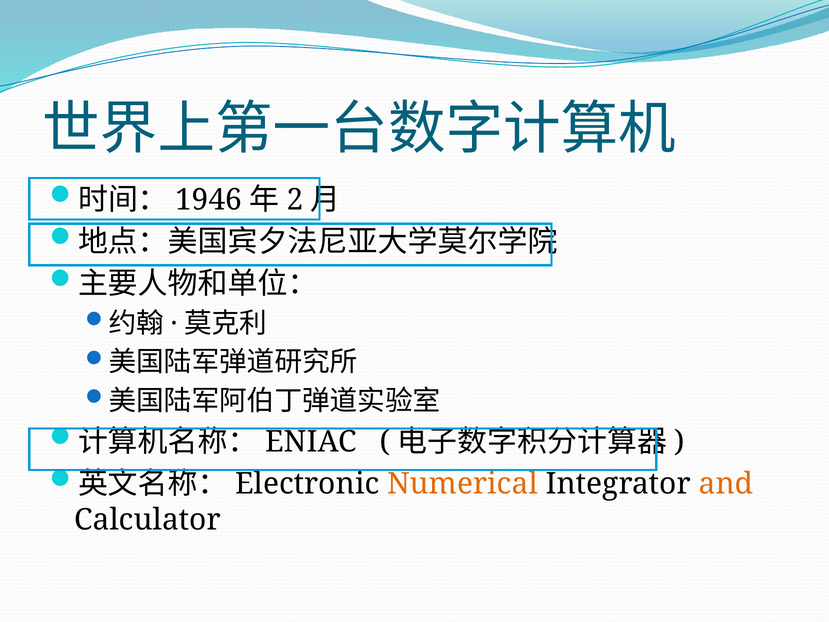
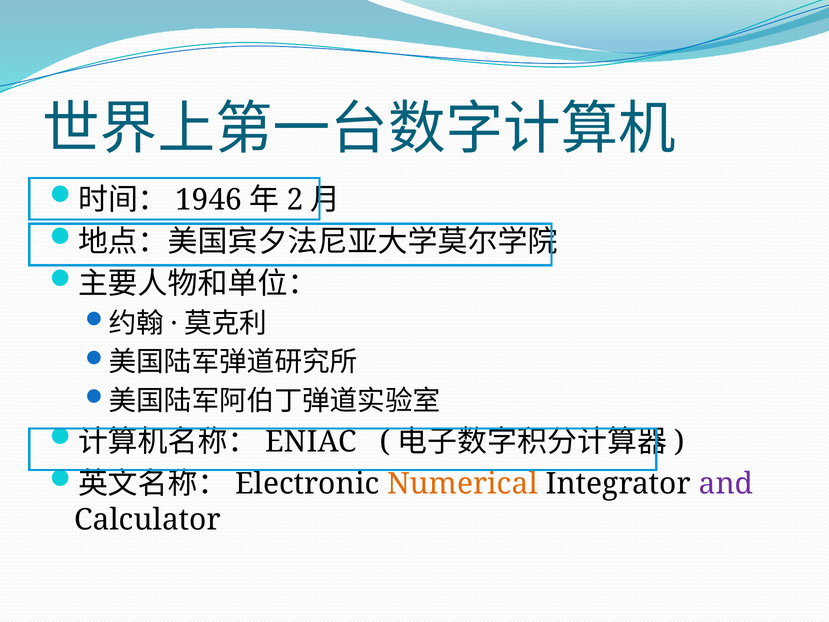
and colour: orange -> purple
